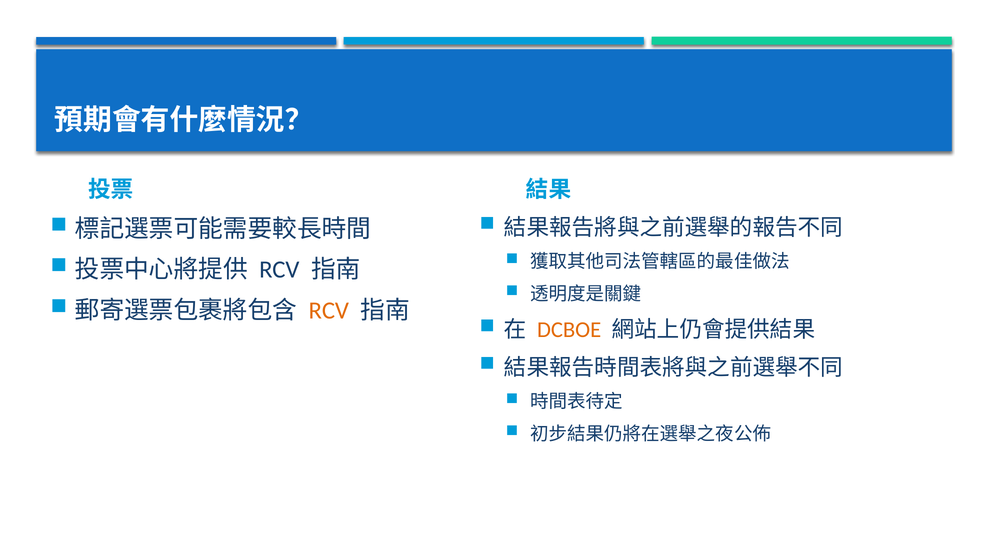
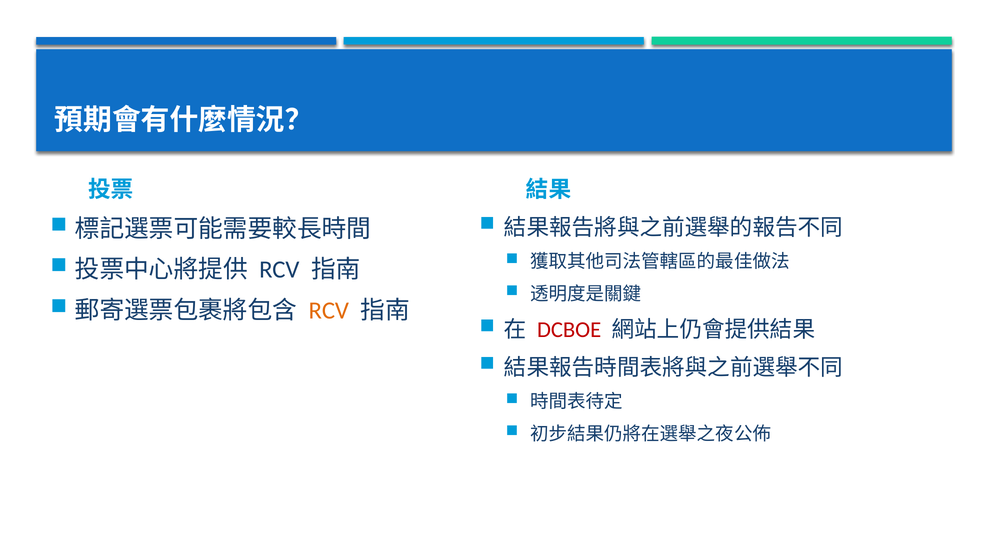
DCBOE colour: orange -> red
